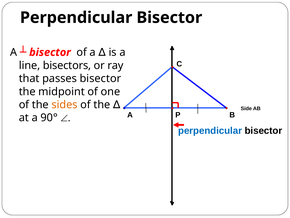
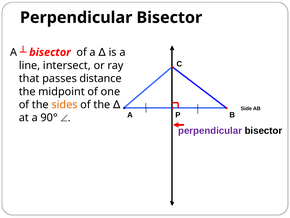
bisectors: bisectors -> intersect
passes bisector: bisector -> distance
perpendicular at (210, 130) colour: blue -> purple
